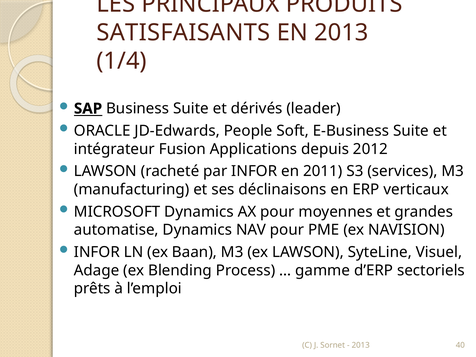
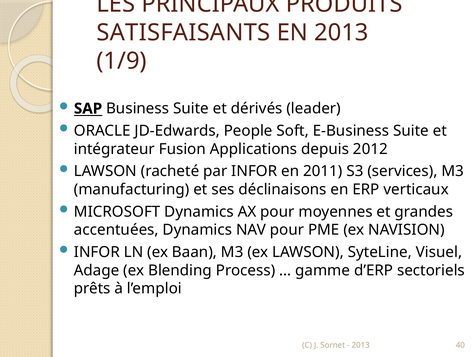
1/4: 1/4 -> 1/9
automatise: automatise -> accentuées
